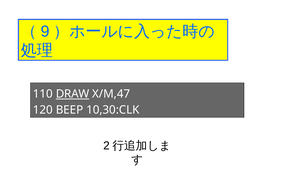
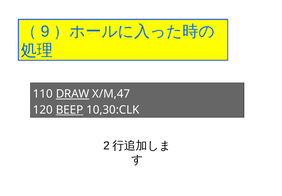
BEEP underline: none -> present
